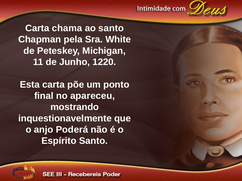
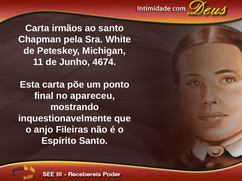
chama: chama -> irmãos
1220: 1220 -> 4674
Poderá: Poderá -> Fileiras
